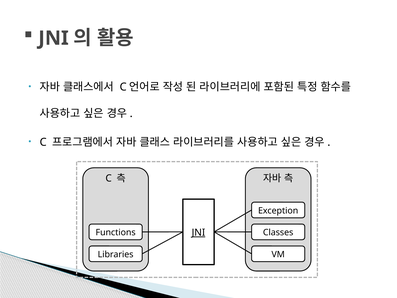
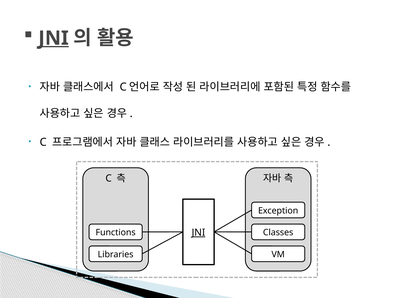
JNI at (54, 38) underline: none -> present
